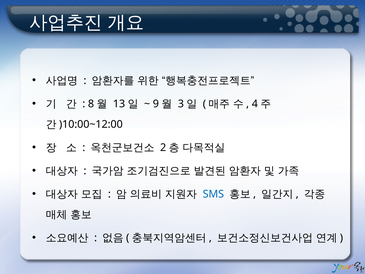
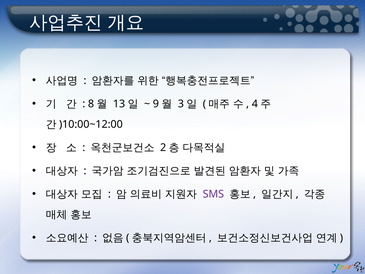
SMS colour: blue -> purple
